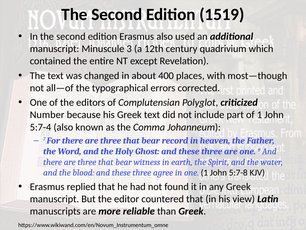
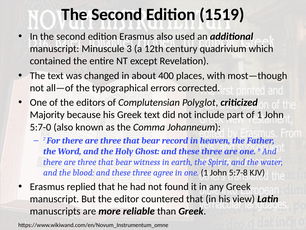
Number: Number -> Majority
5:7-4: 5:7-4 -> 5:7-0
